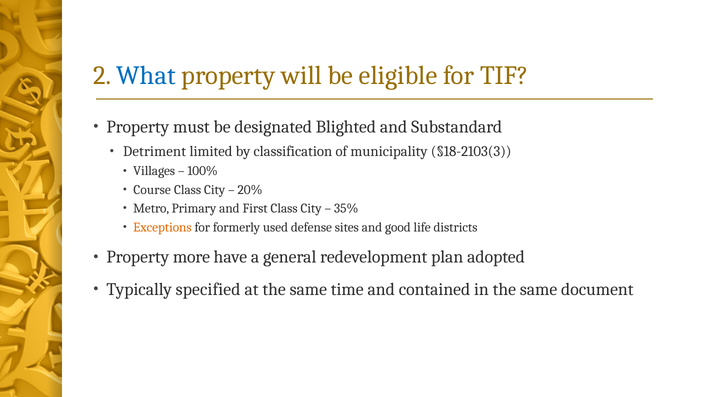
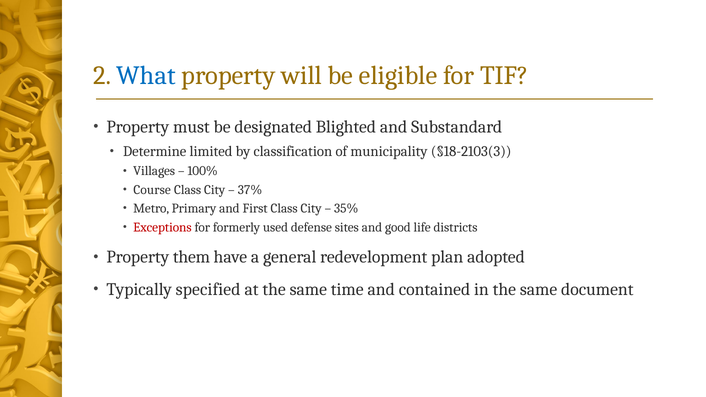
Detriment: Detriment -> Determine
20%: 20% -> 37%
Exceptions colour: orange -> red
more: more -> them
